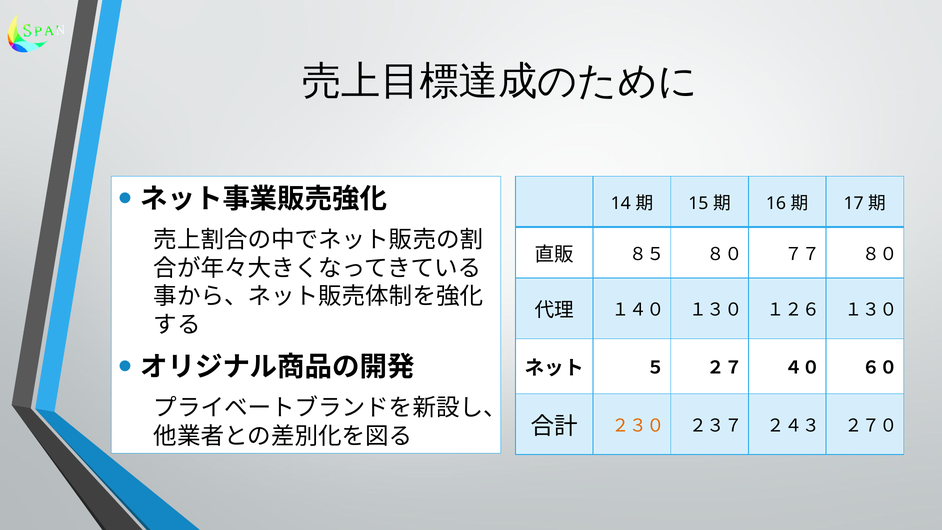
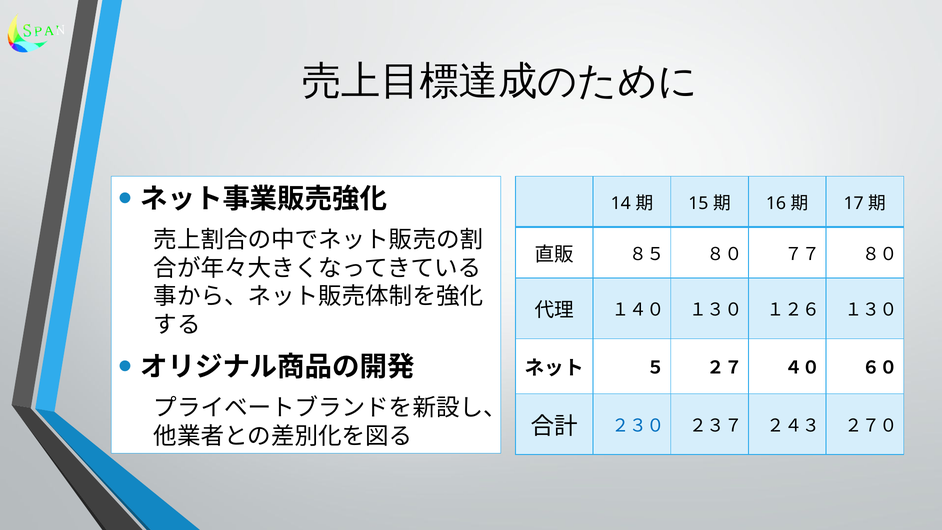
２３０ colour: orange -> blue
